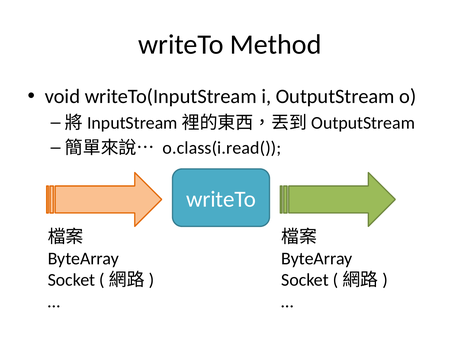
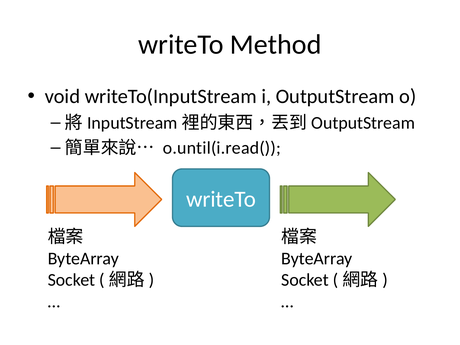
o.class(i.read(: o.class(i.read( -> o.until(i.read(
